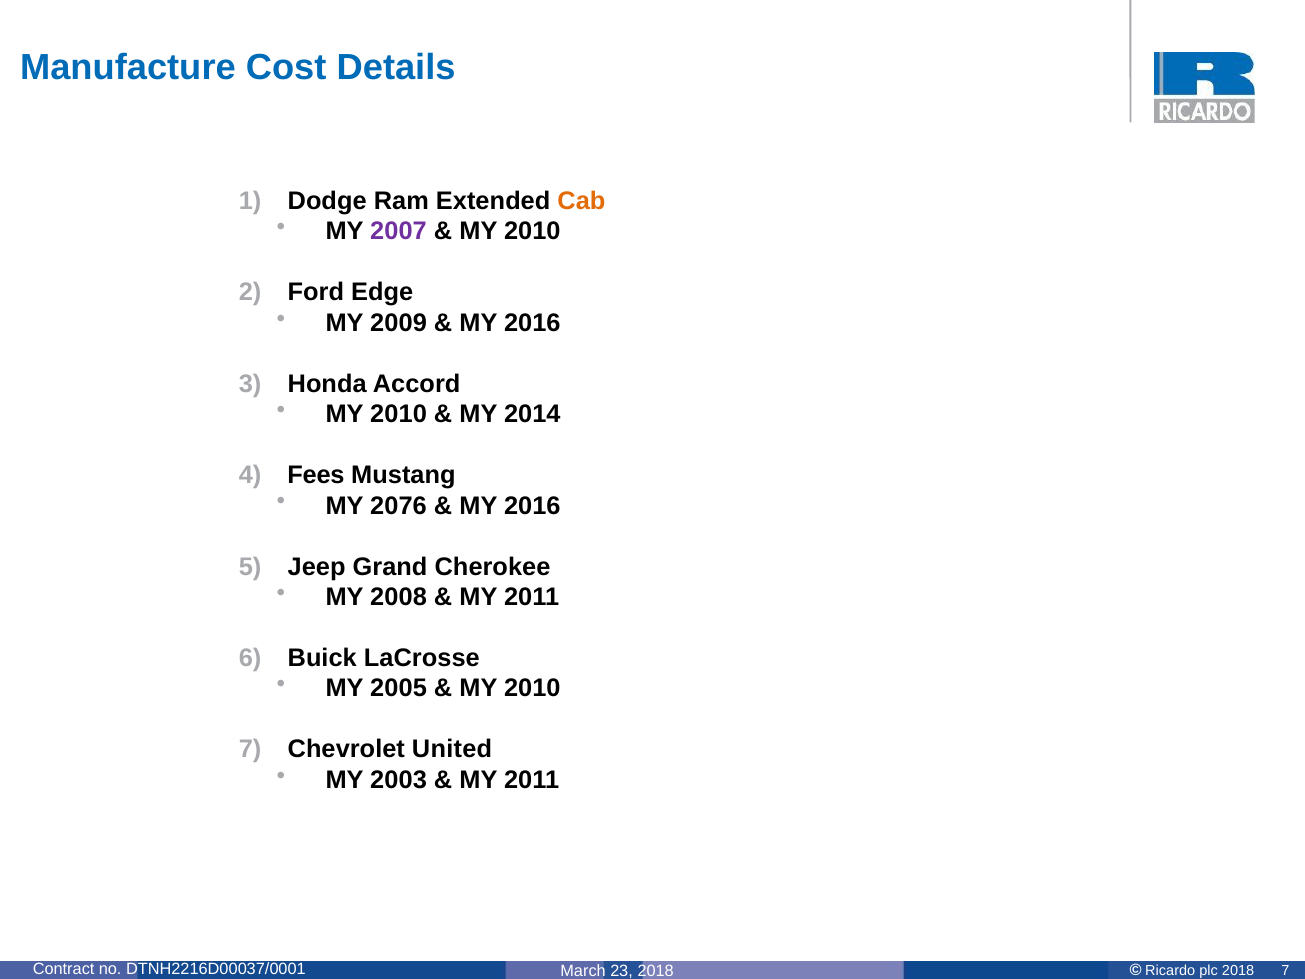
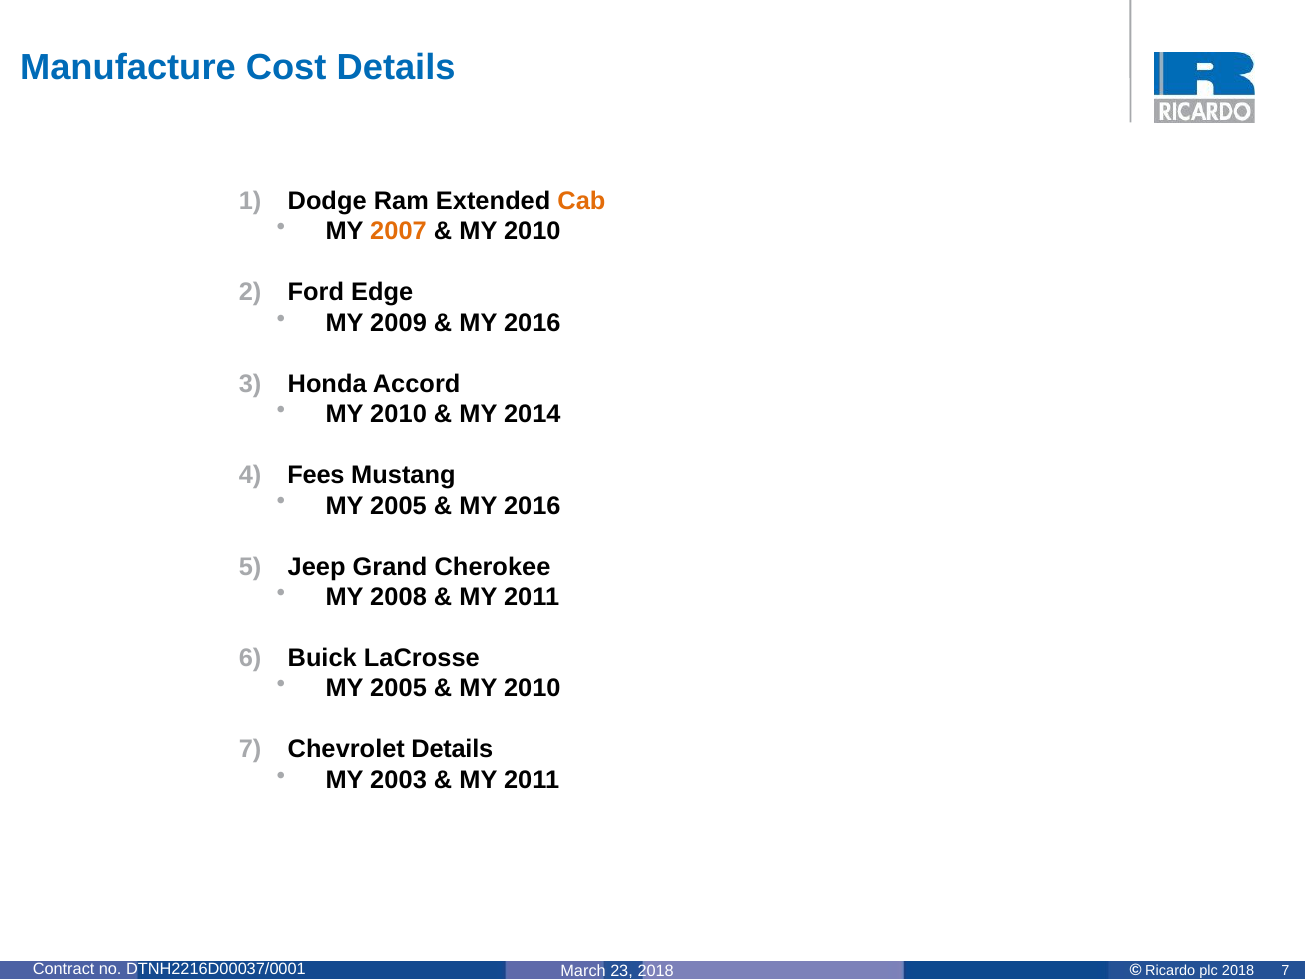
2007 colour: purple -> orange
2076 at (398, 506): 2076 -> 2005
Chevrolet United: United -> Details
